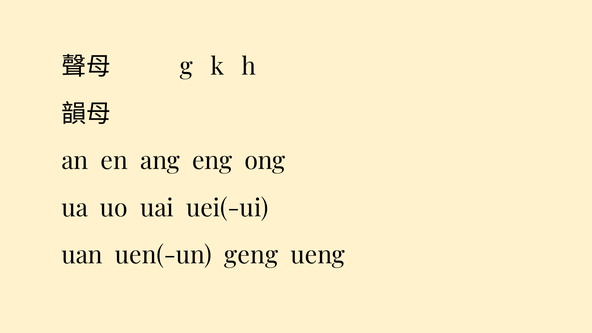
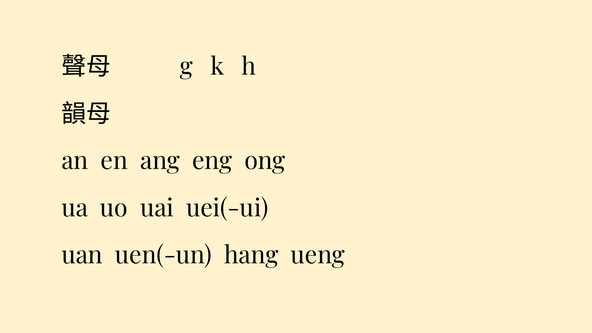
geng: geng -> hang
